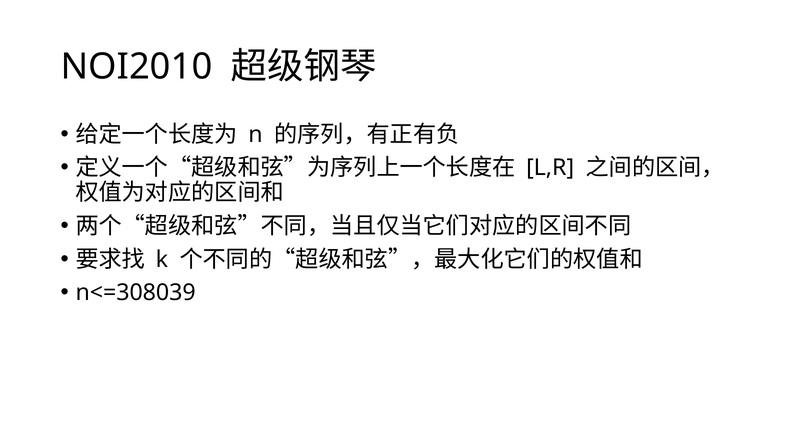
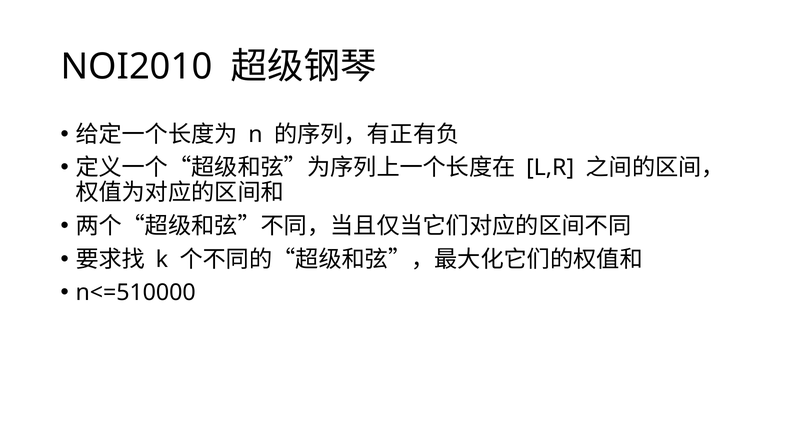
n<=308039: n<=308039 -> n<=510000
